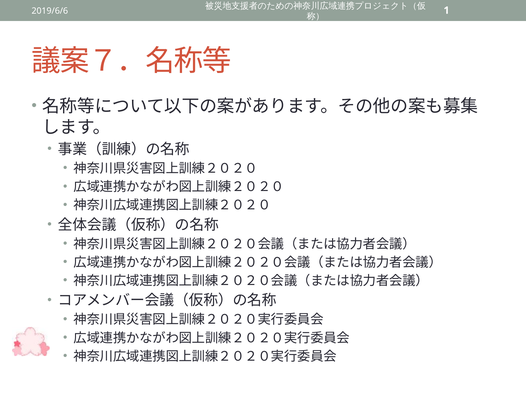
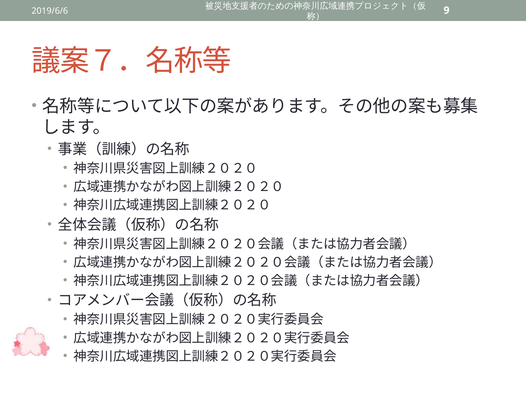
1: 1 -> 9
